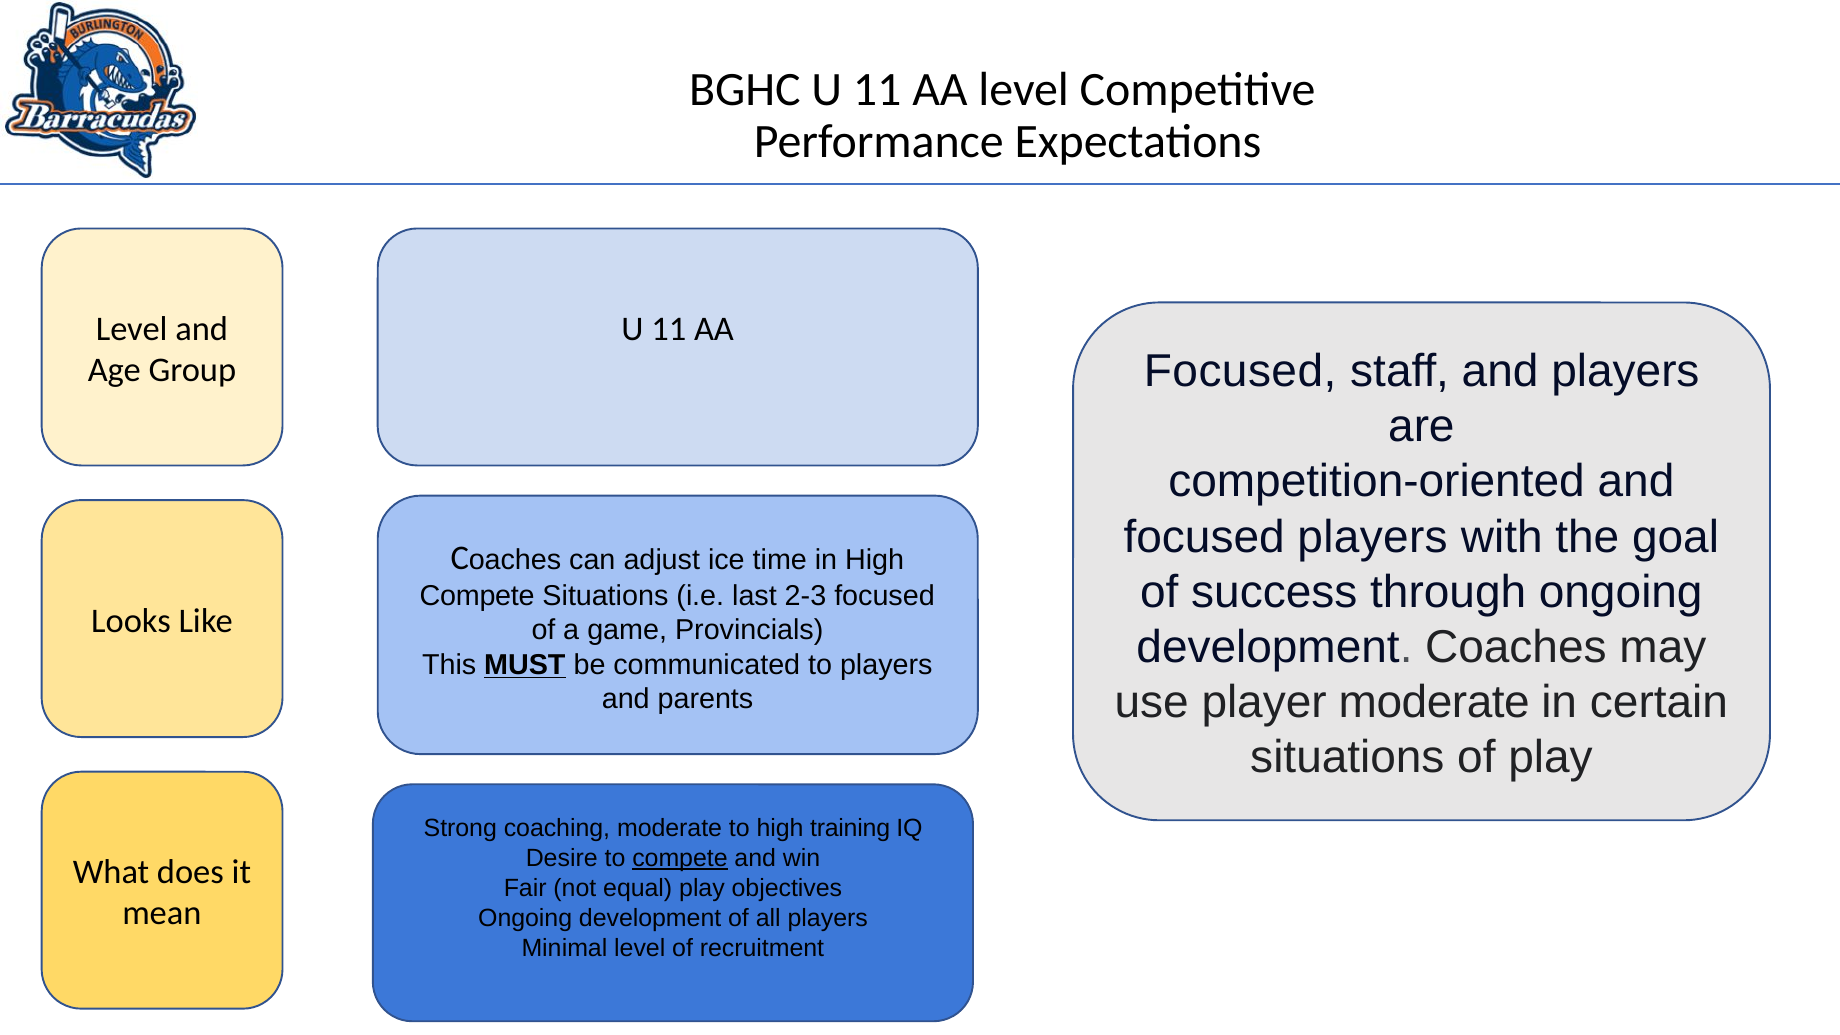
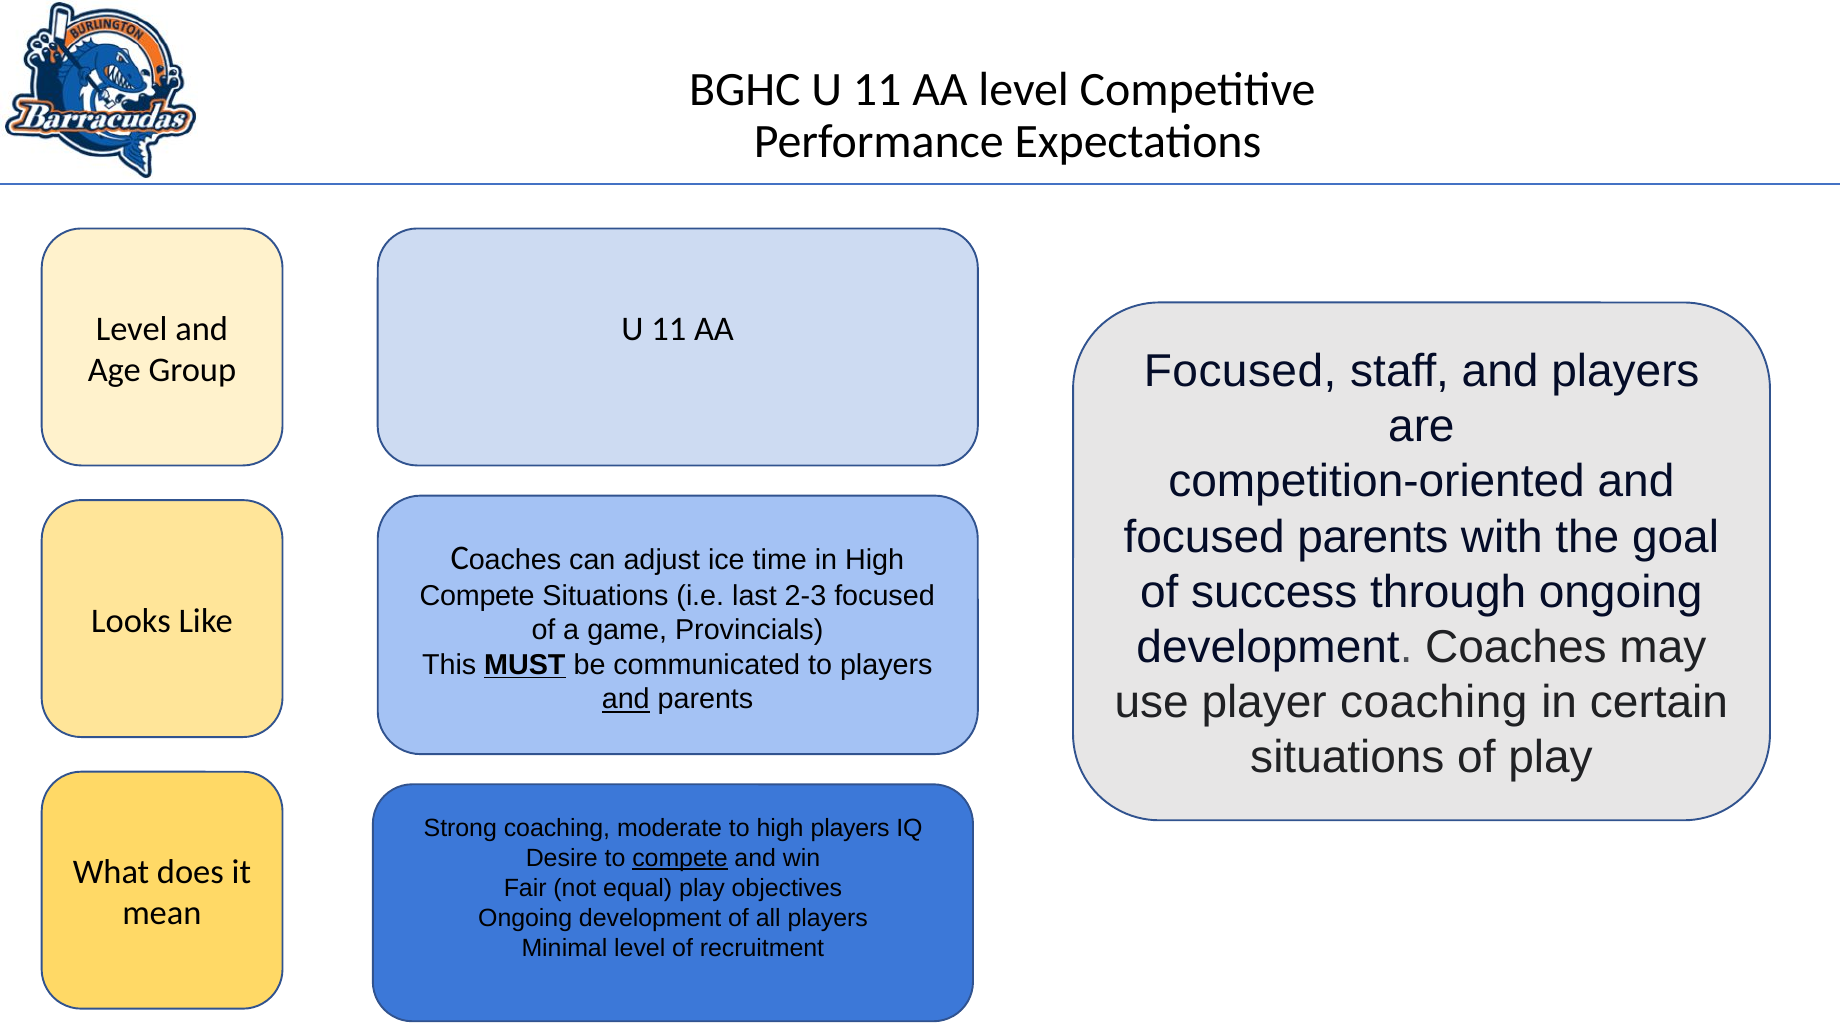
focused players: players -> parents
player moderate: moderate -> coaching
and at (626, 699) underline: none -> present
high training: training -> players
